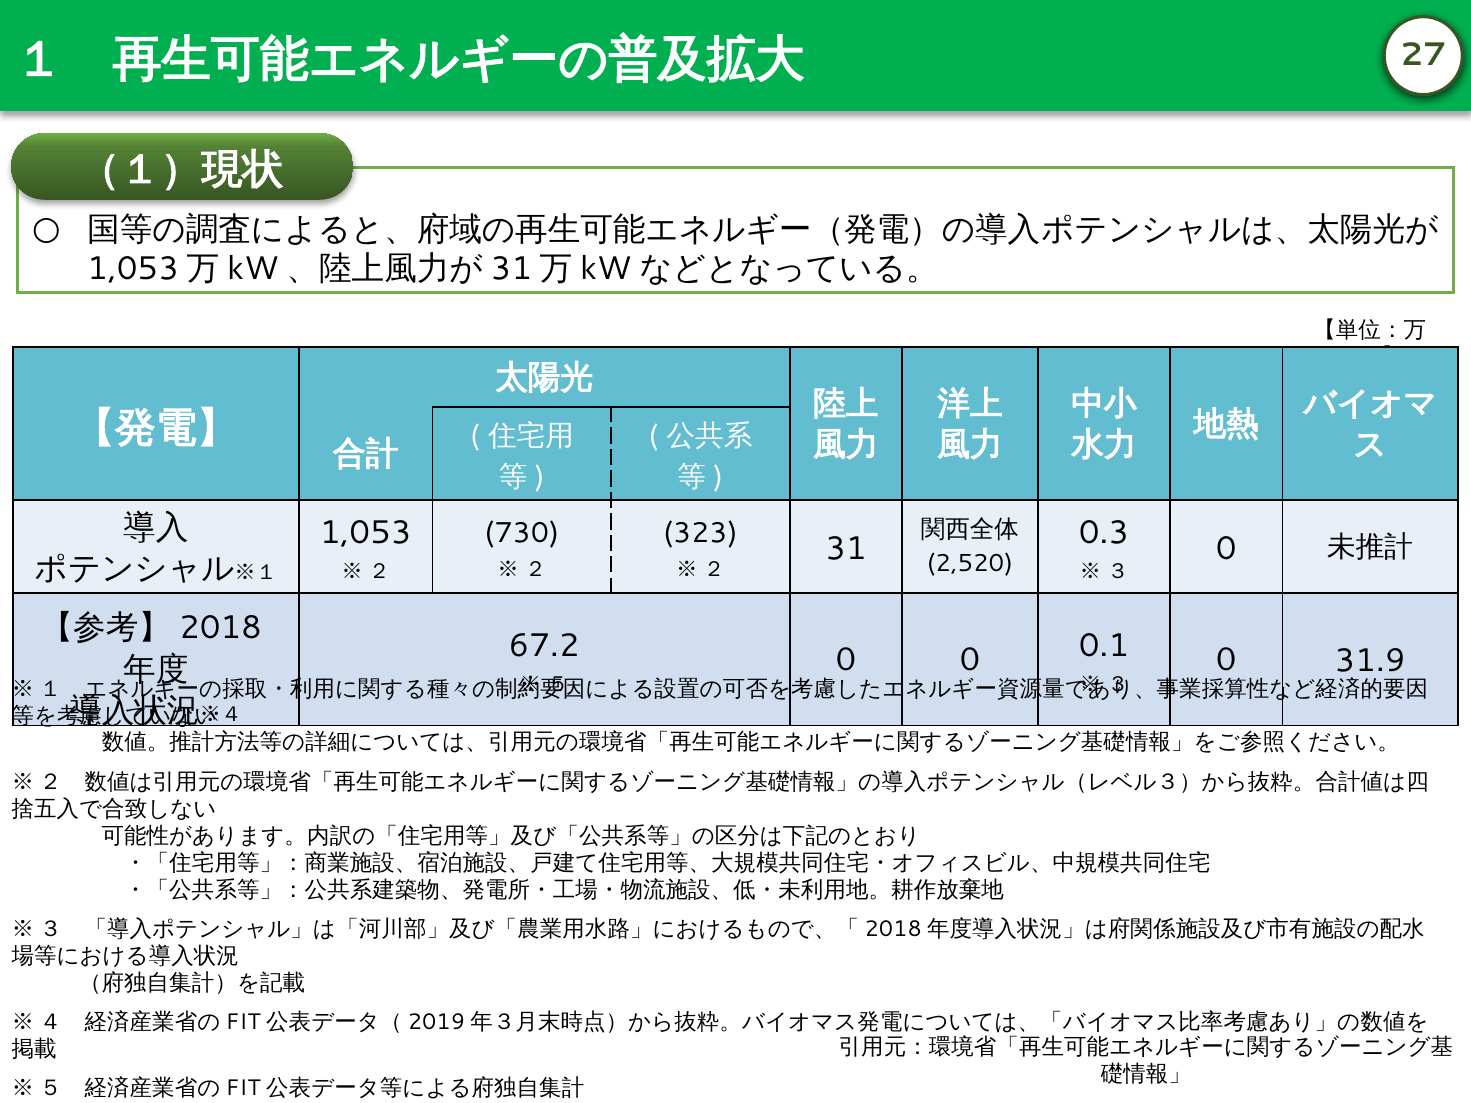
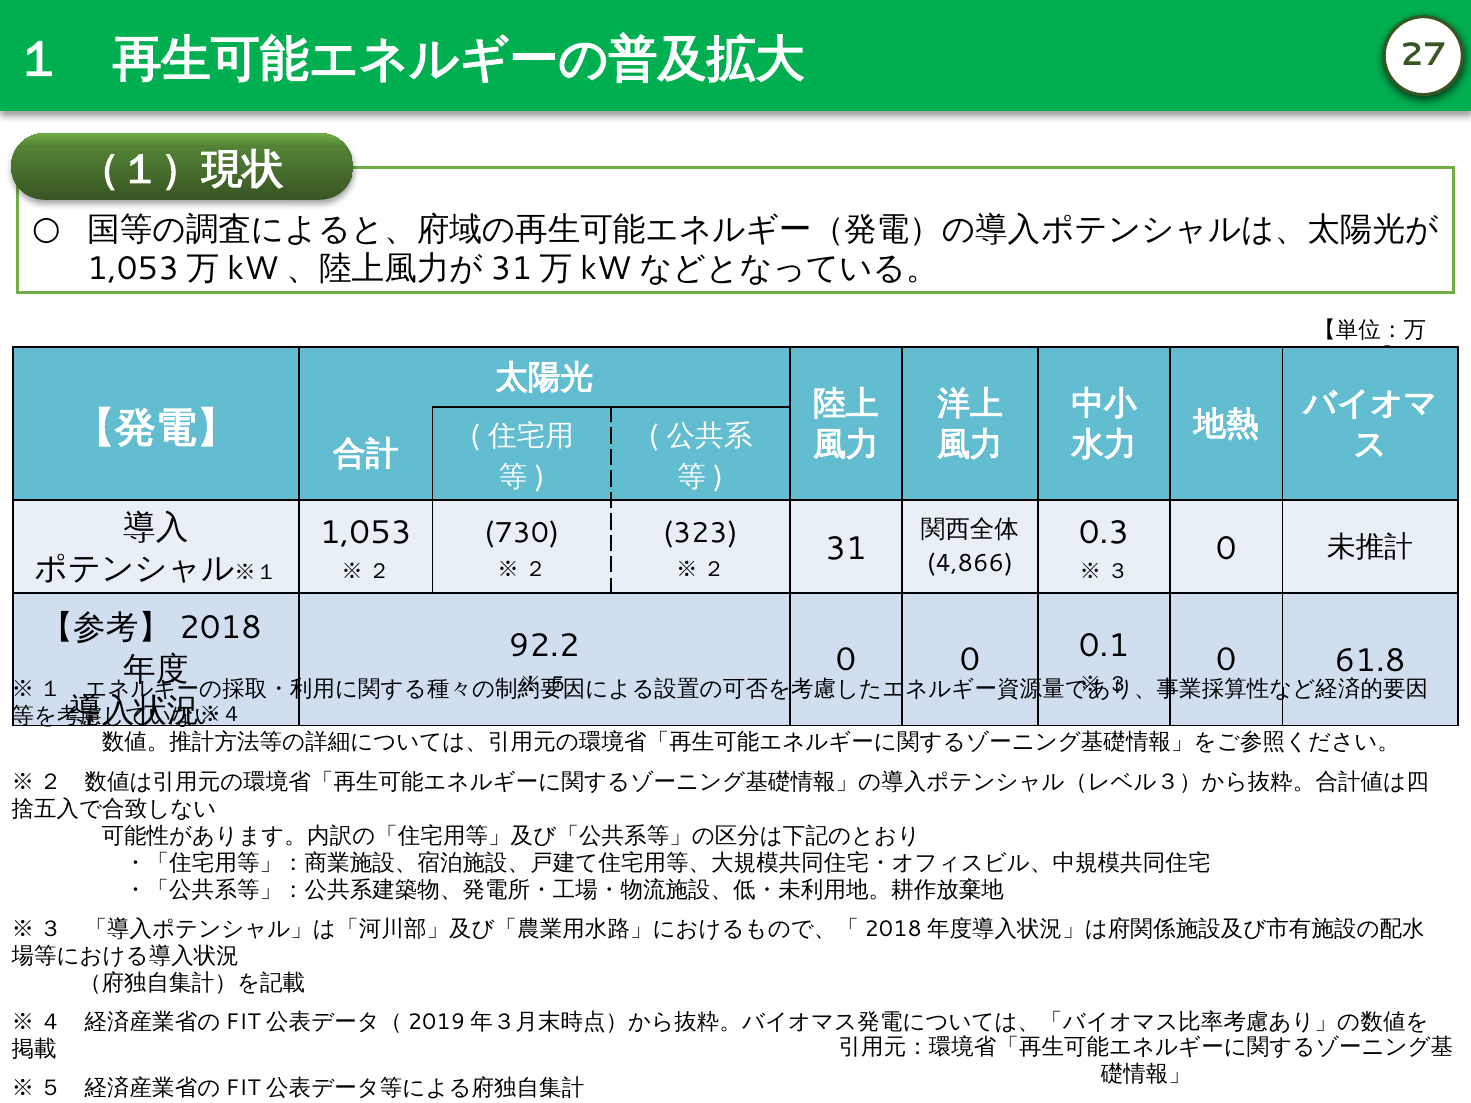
2,520: 2,520 -> 4,866
67.2: 67.2 -> 92.2
31.9: 31.9 -> 61.8
